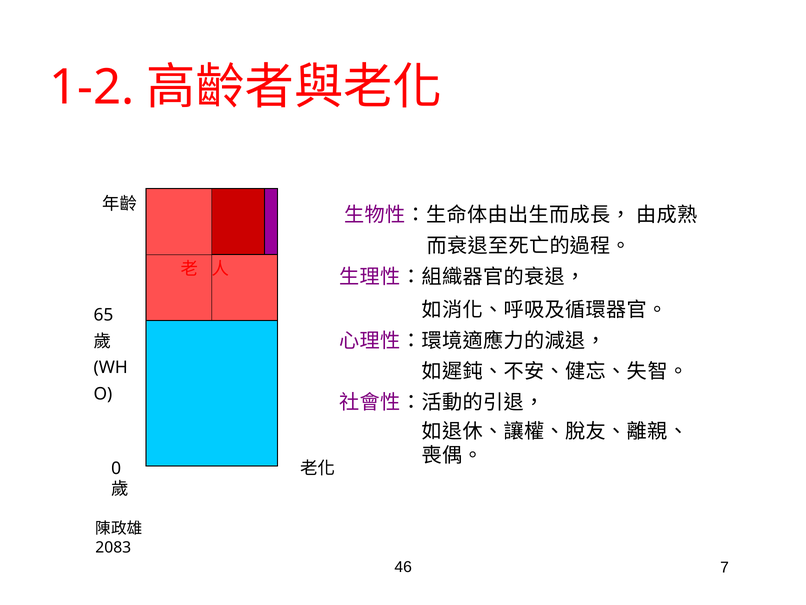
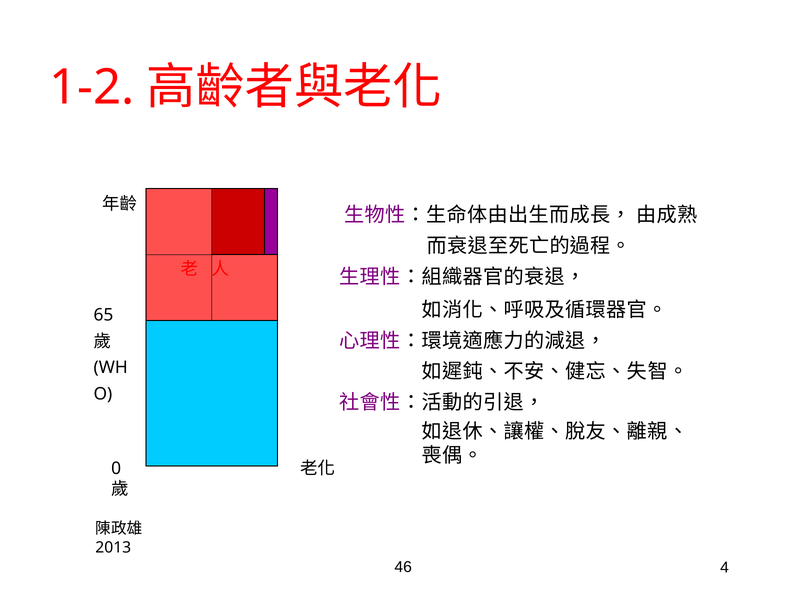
2083: 2083 -> 2013
7: 7 -> 4
